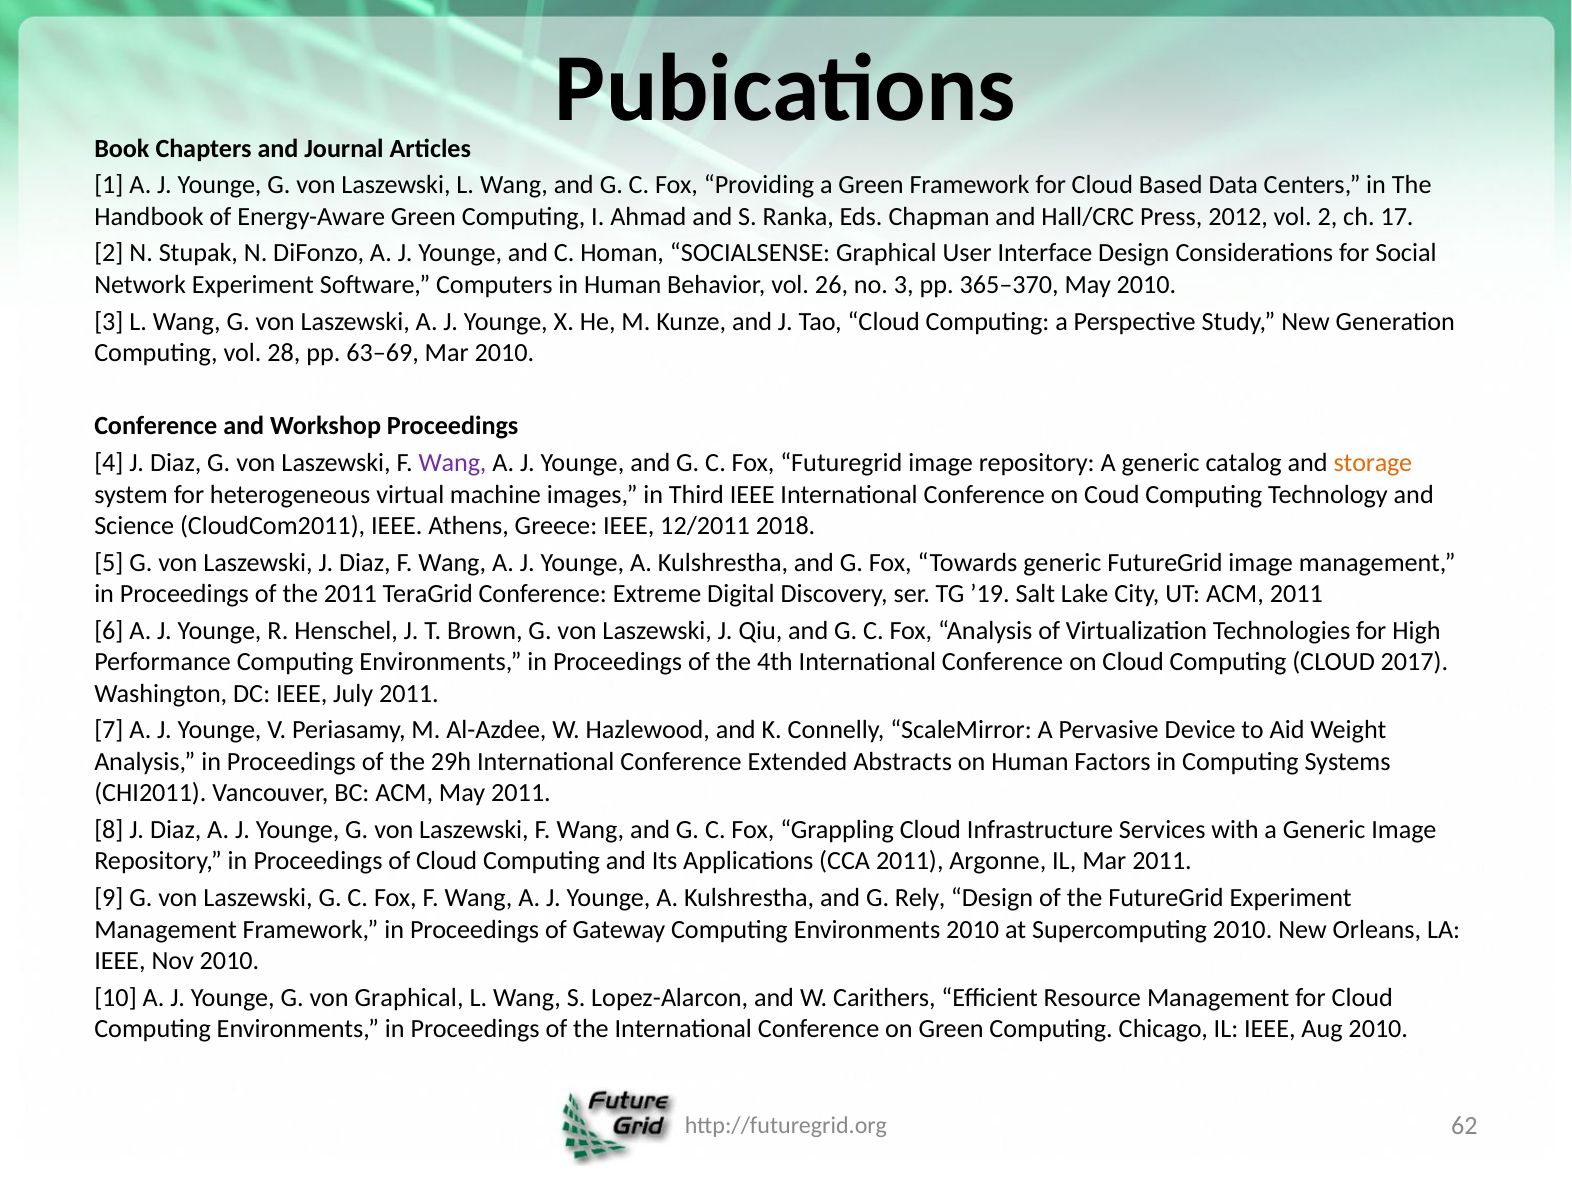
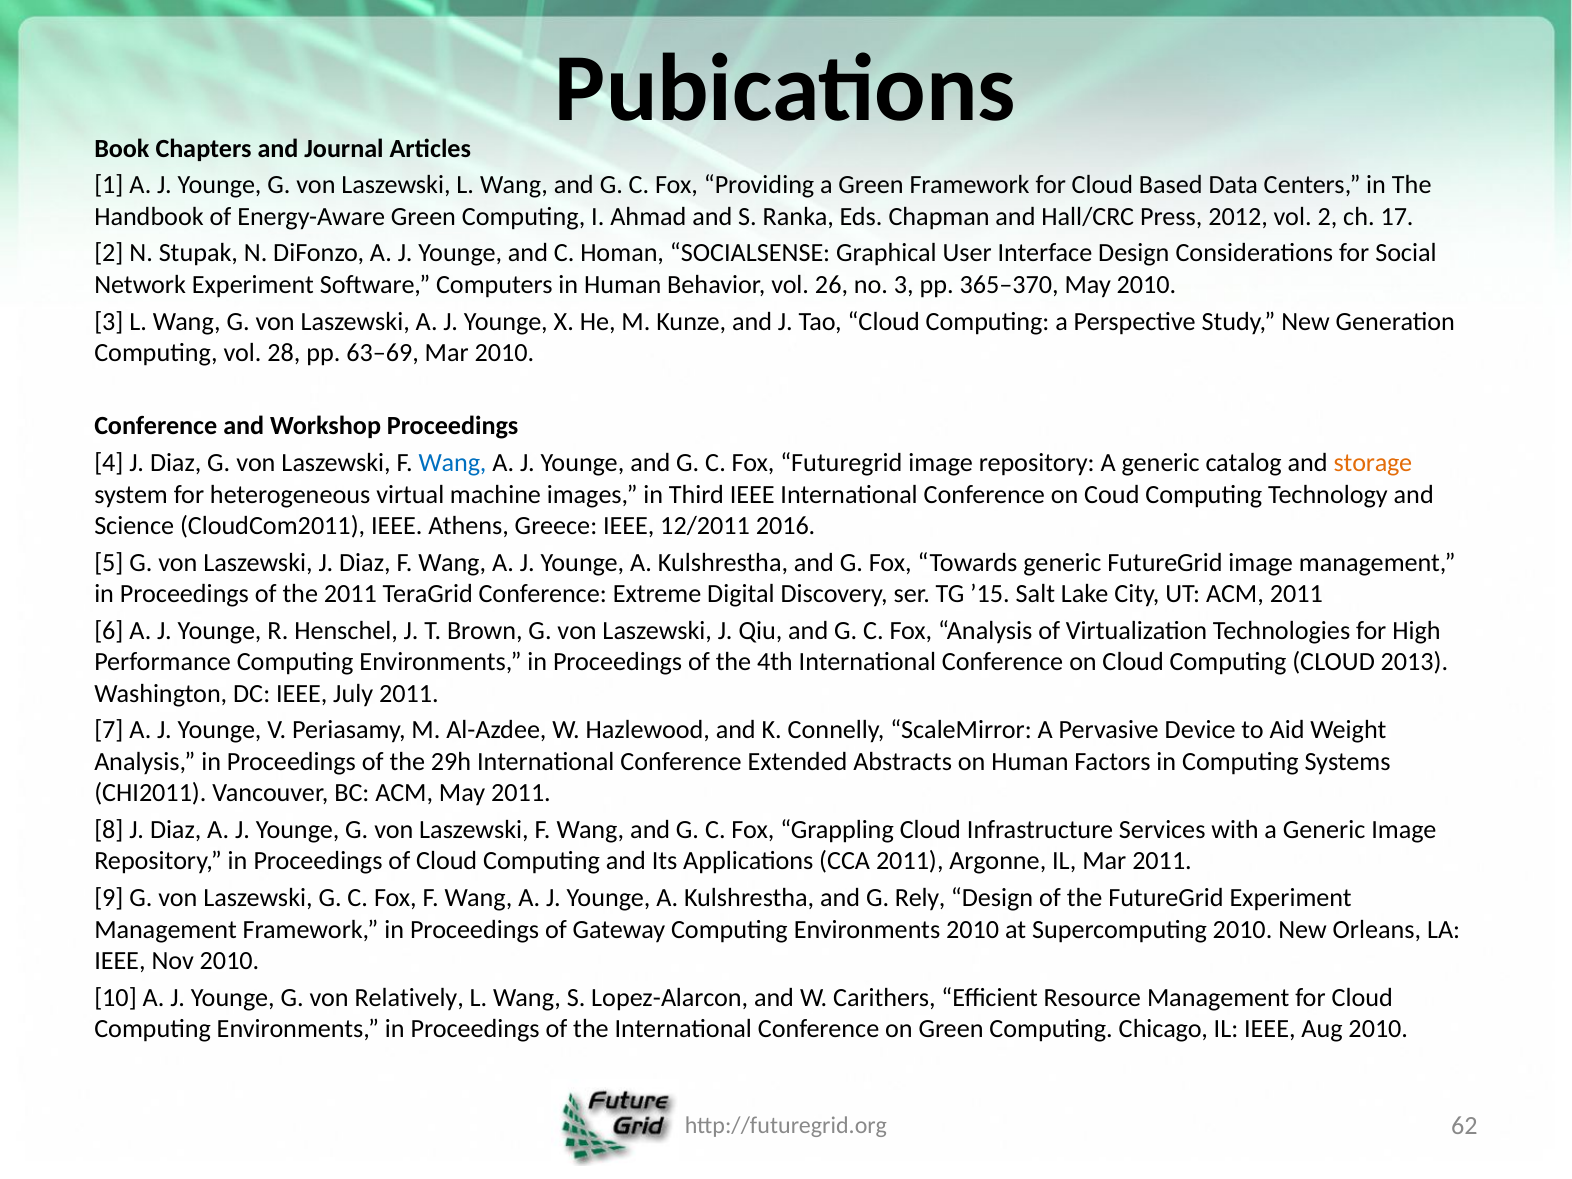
Wang at (453, 463) colour: purple -> blue
2018: 2018 -> 2016
’19: ’19 -> ’15
2017: 2017 -> 2013
von Graphical: Graphical -> Relatively
